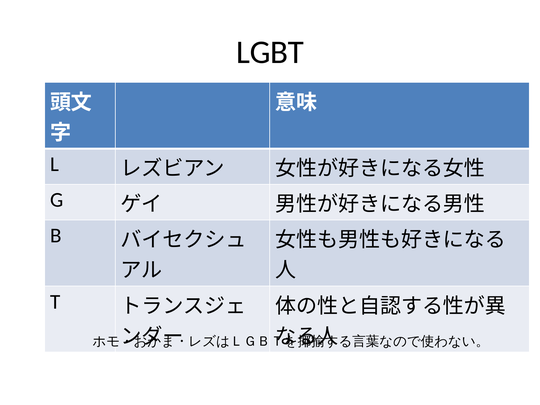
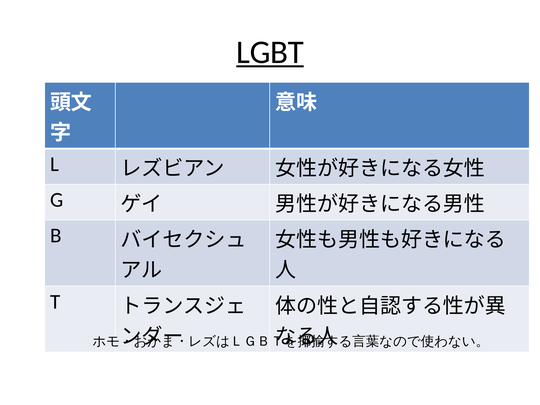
LGBT underline: none -> present
